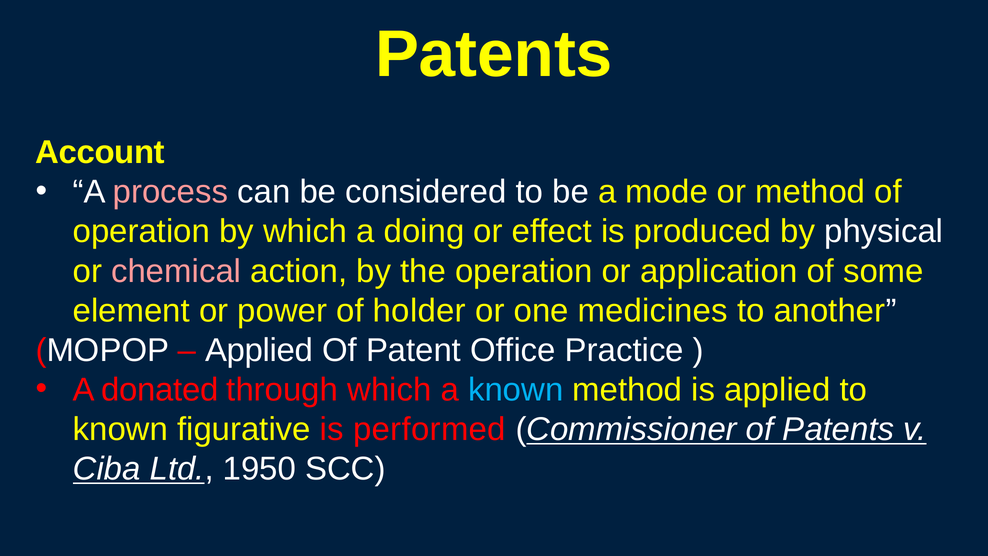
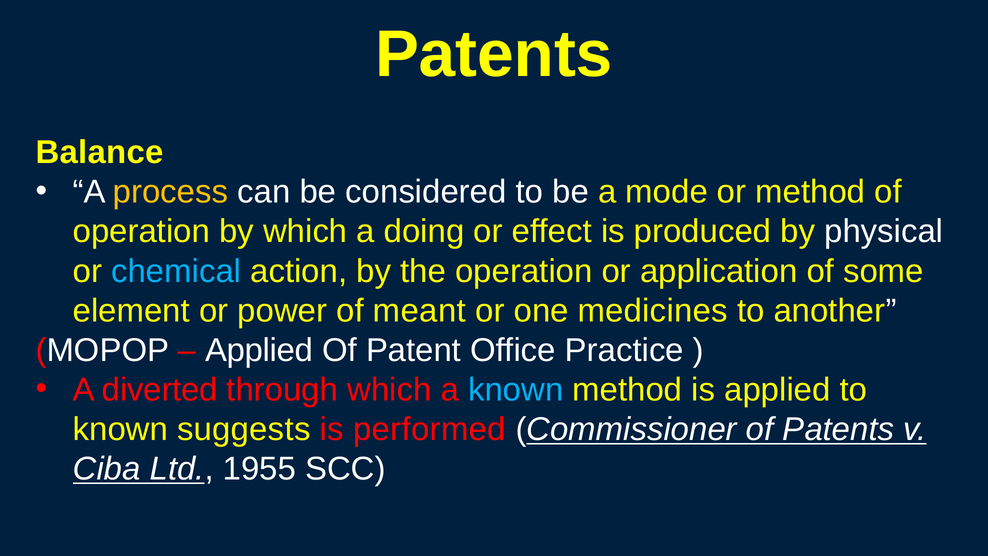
Account: Account -> Balance
process colour: pink -> yellow
chemical colour: pink -> light blue
holder: holder -> meant
donated: donated -> diverted
figurative: figurative -> suggests
1950: 1950 -> 1955
